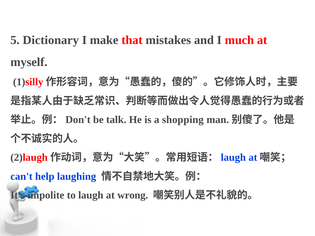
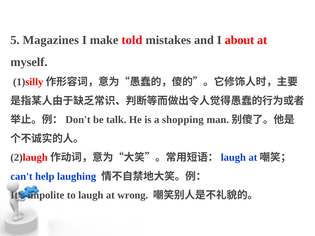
Dictionary: Dictionary -> Magazines
that: that -> told
much: much -> about
